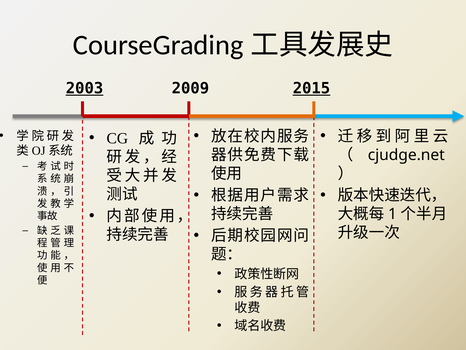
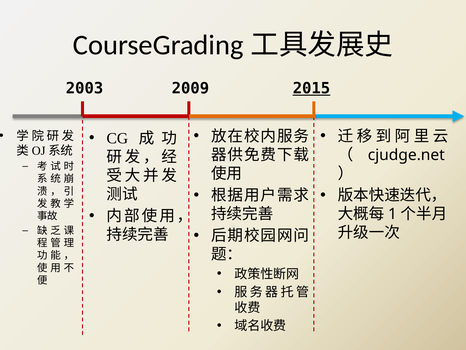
2003 underline: present -> none
